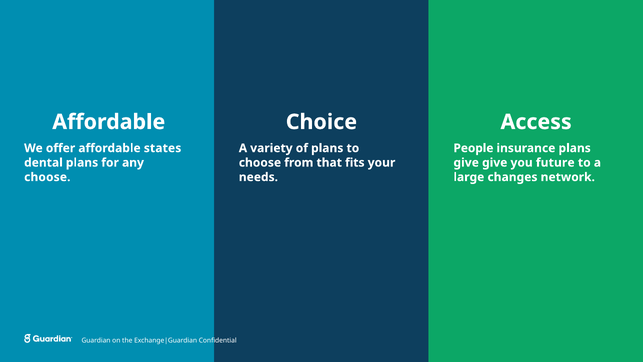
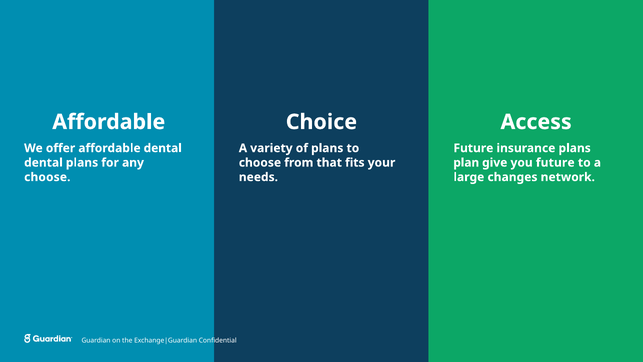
affordable states: states -> dental
People at (473, 148): People -> Future
give at (466, 163): give -> plan
